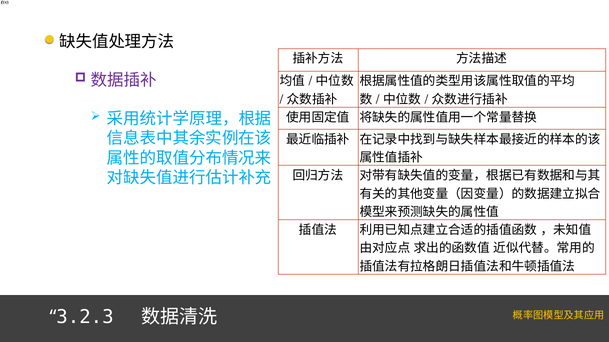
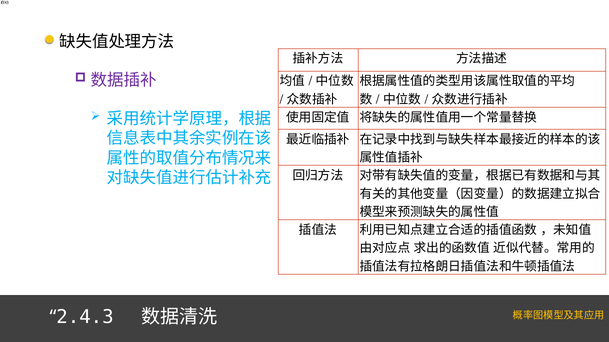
3.2.3: 3.2.3 -> 2.4.3
